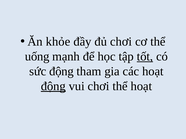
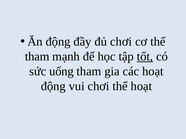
Ăn khỏe: khỏe -> động
uống at (37, 57): uống -> tham
sức động: động -> uống
động at (53, 86) underline: present -> none
